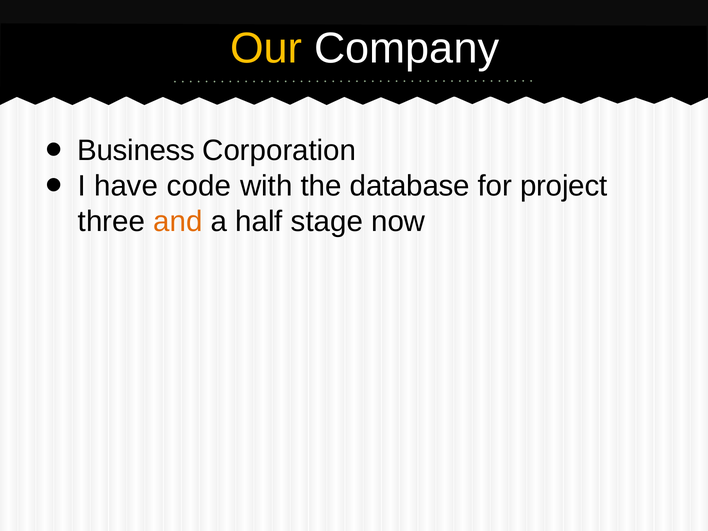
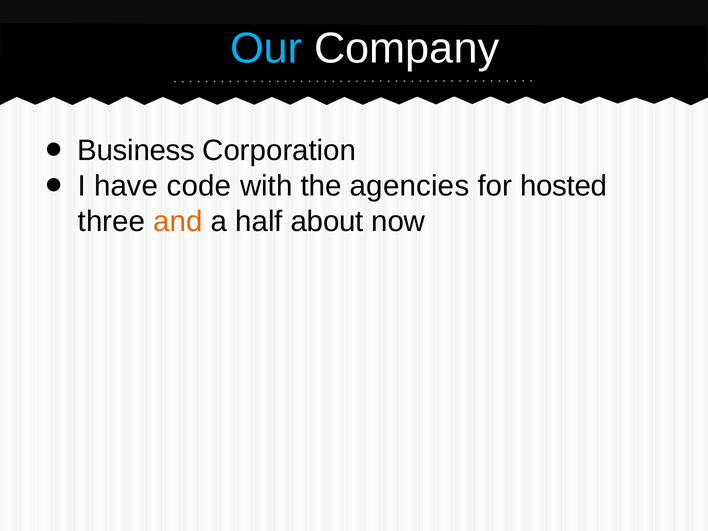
Our colour: yellow -> light blue
database: database -> agencies
project: project -> hosted
stage: stage -> about
